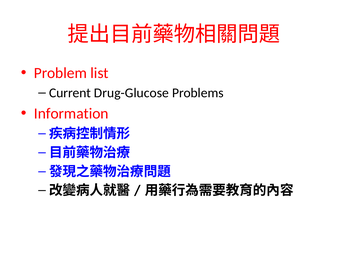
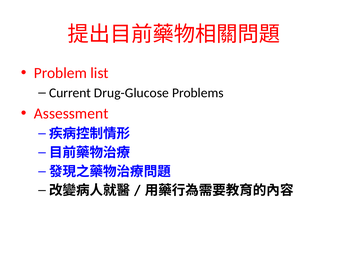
Information: Information -> Assessment
